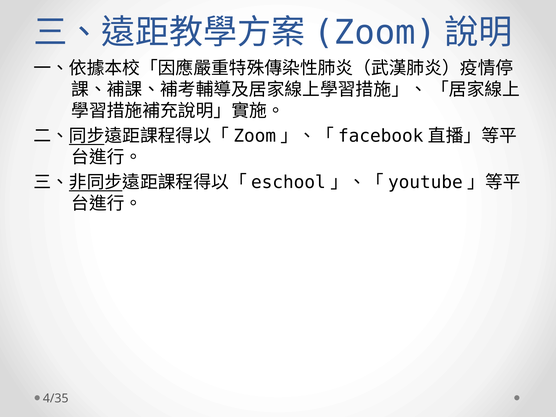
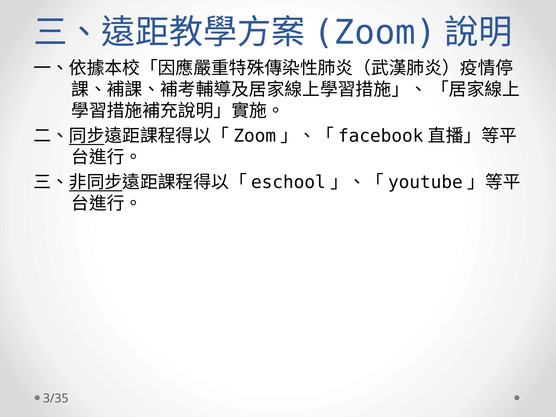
4/35: 4/35 -> 3/35
